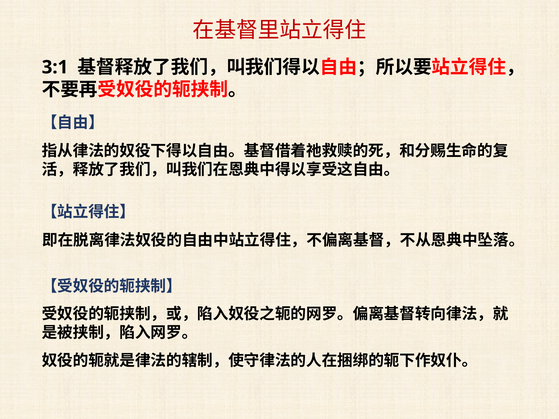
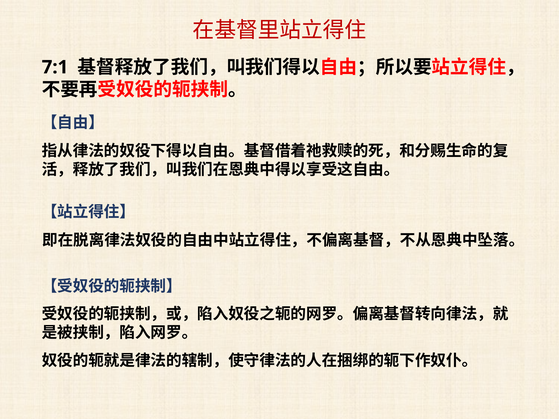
3:1: 3:1 -> 7:1
